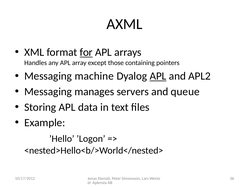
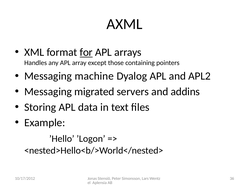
APL at (158, 76) underline: present -> none
manages: manages -> migrated
queue: queue -> addins
